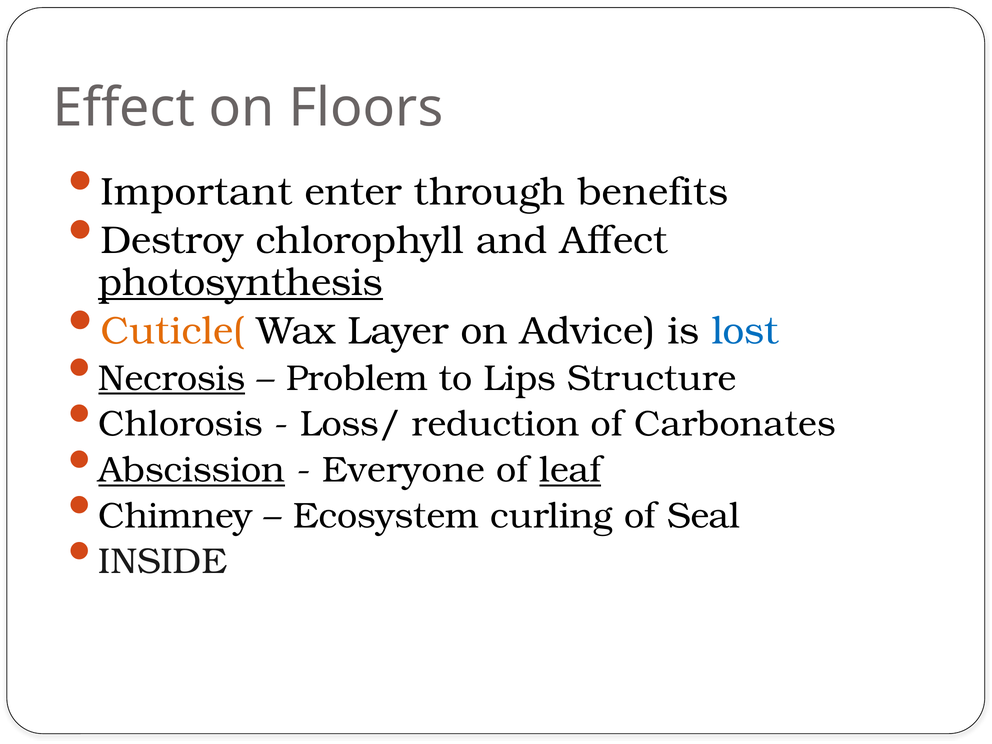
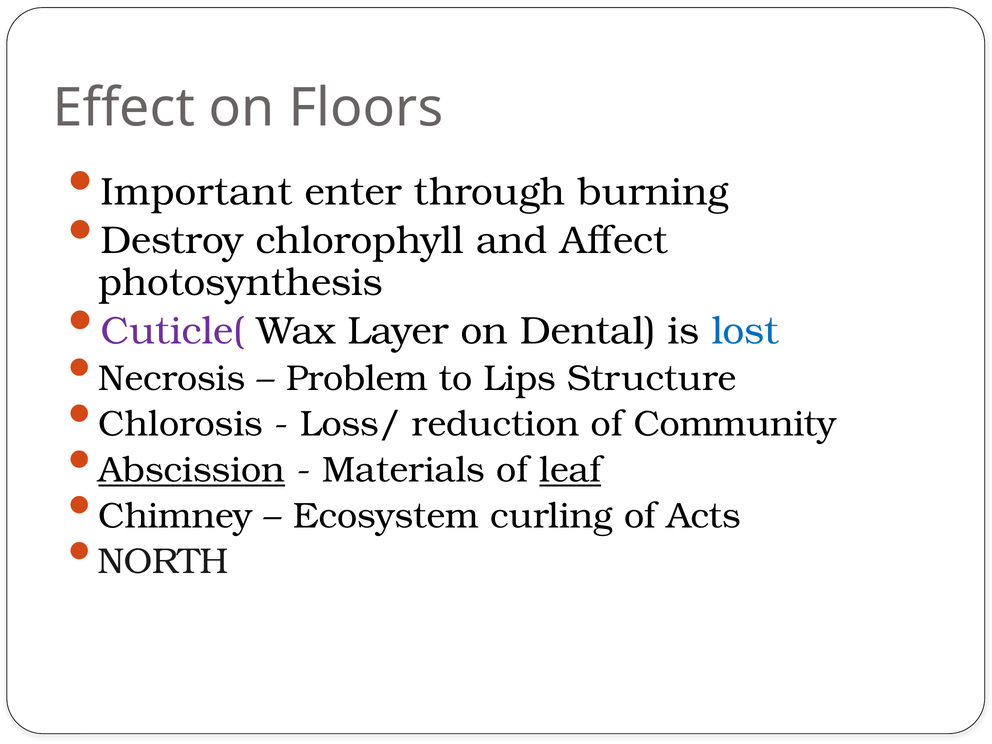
benefits: benefits -> burning
photosynthesis underline: present -> none
Cuticle( colour: orange -> purple
Advice: Advice -> Dental
Necrosis underline: present -> none
Carbonates: Carbonates -> Community
Everyone: Everyone -> Materials
Seal: Seal -> Acts
INSIDE: INSIDE -> NORTH
